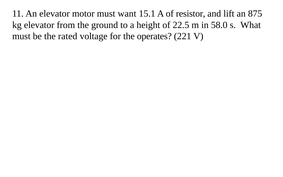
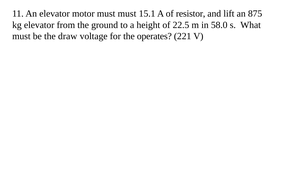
must want: want -> must
rated: rated -> draw
